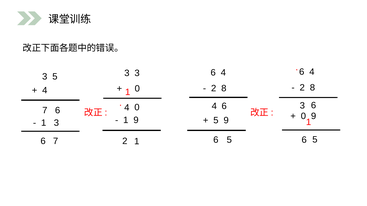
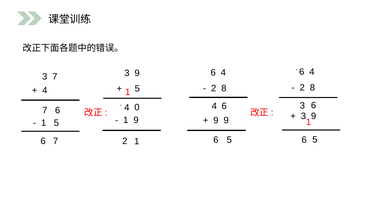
3 at (137, 73): 3 -> 9
3 5: 5 -> 7
0 at (137, 89): 0 -> 5
0 at (303, 116): 0 -> 3
5 at (216, 120): 5 -> 9
1 3: 3 -> 5
